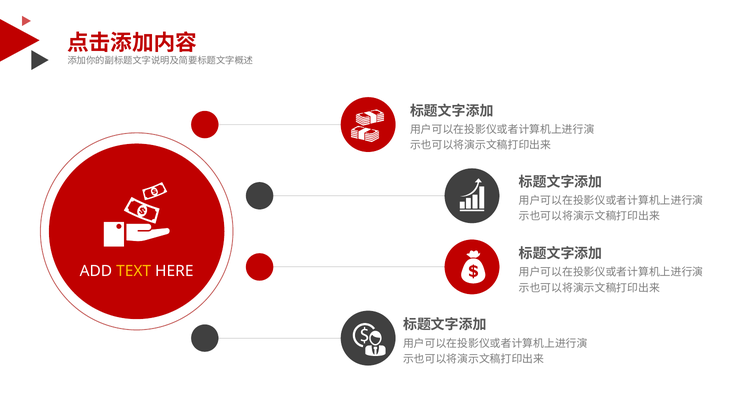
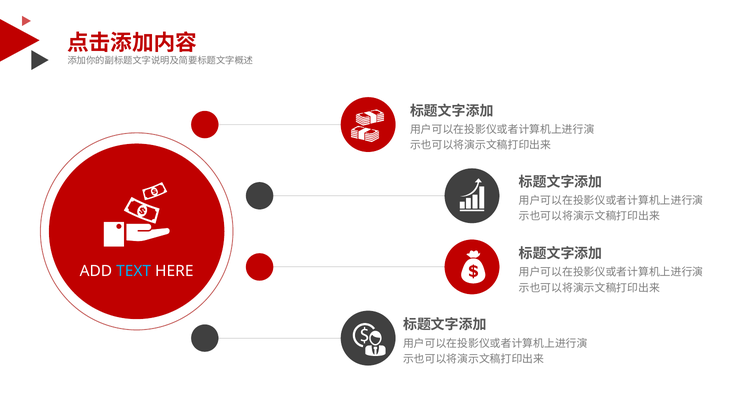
TEXT colour: yellow -> light blue
